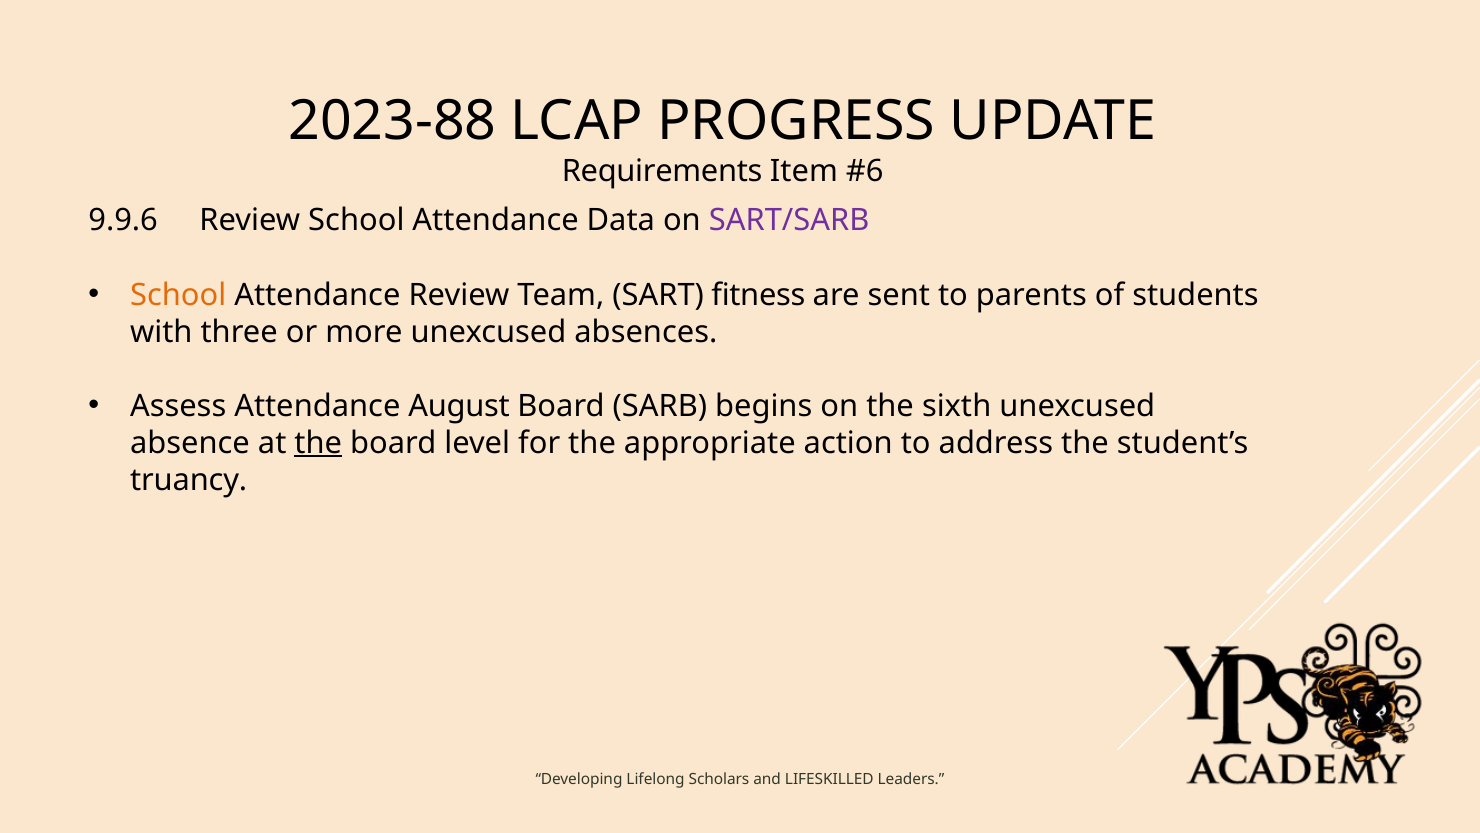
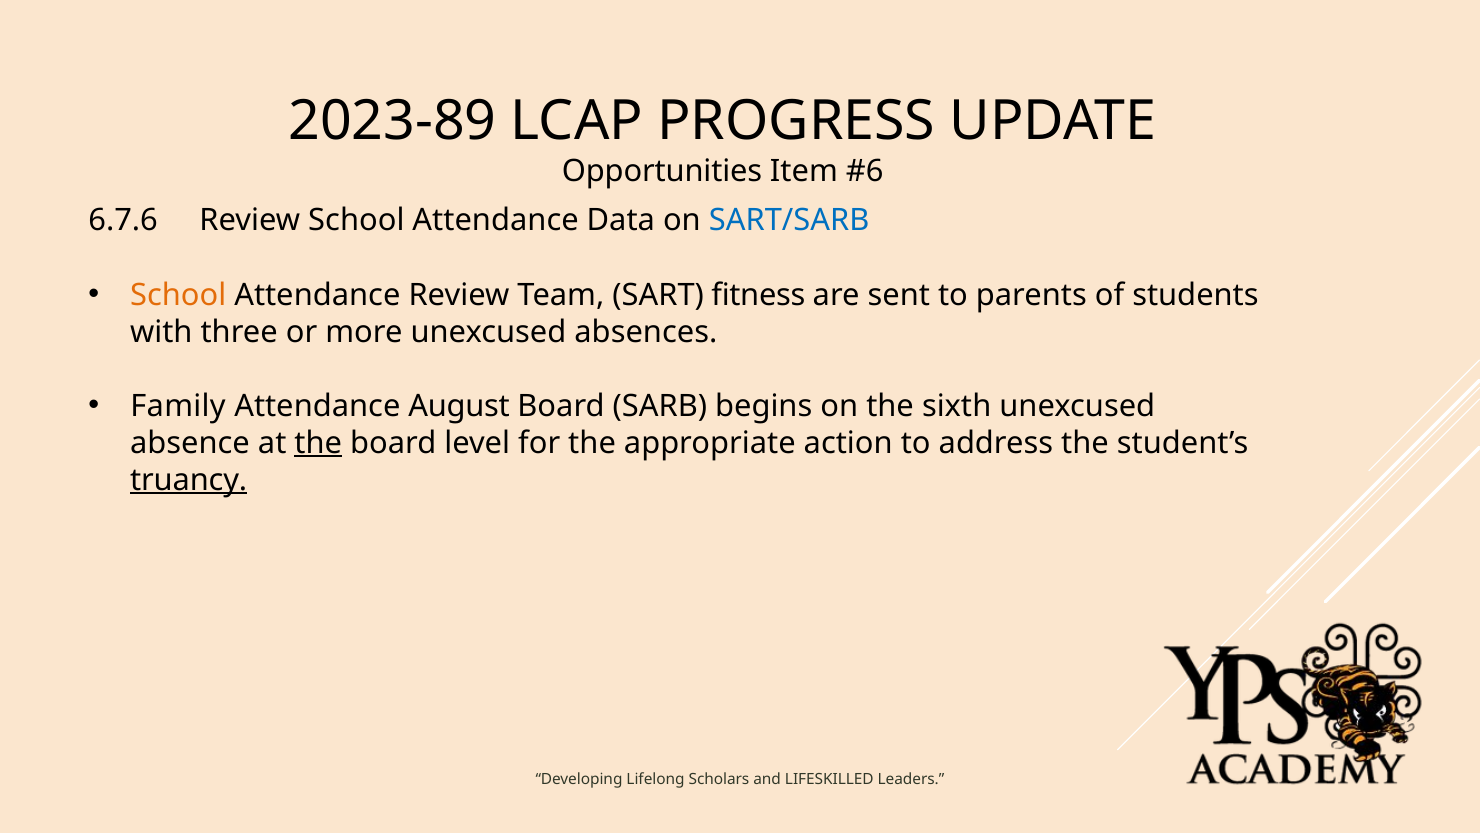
2023-88: 2023-88 -> 2023-89
Requirements: Requirements -> Opportunities
9.9.6: 9.9.6 -> 6.7.6
SART/SARB colour: purple -> blue
Assess: Assess -> Family
truancy underline: none -> present
